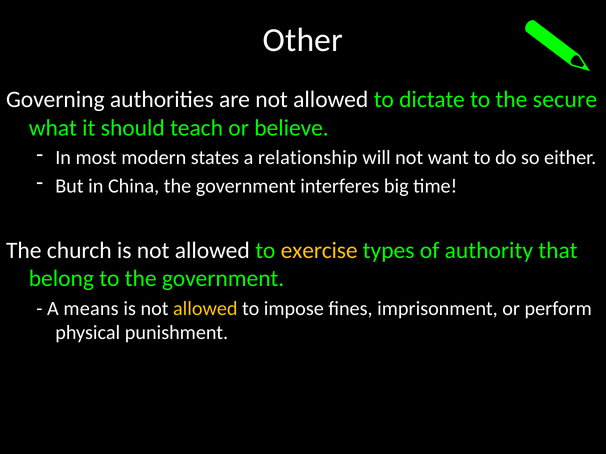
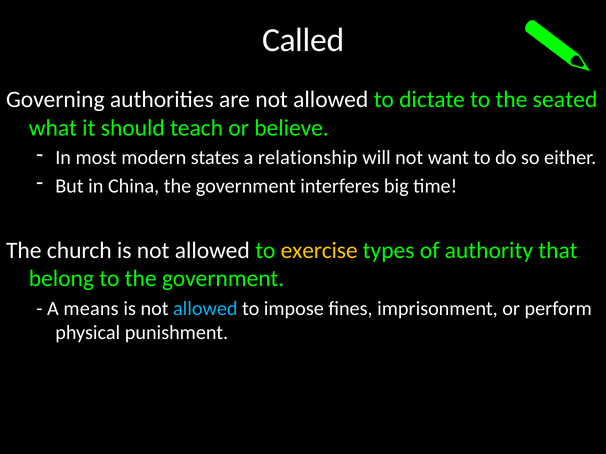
Other: Other -> Called
secure: secure -> seated
allowed at (205, 309) colour: yellow -> light blue
